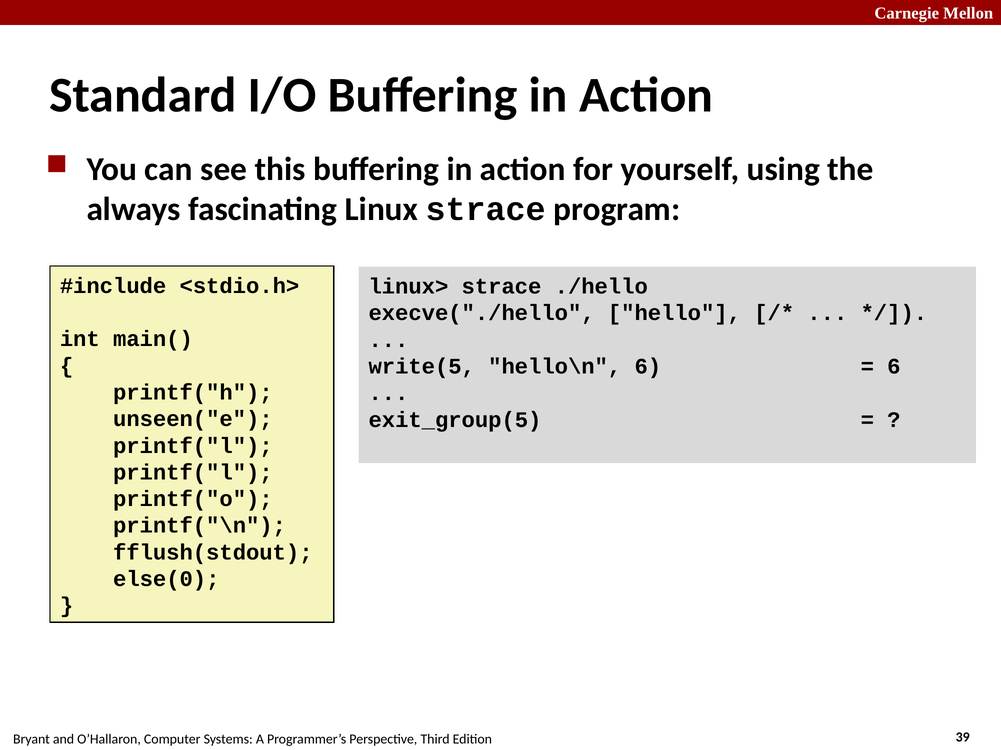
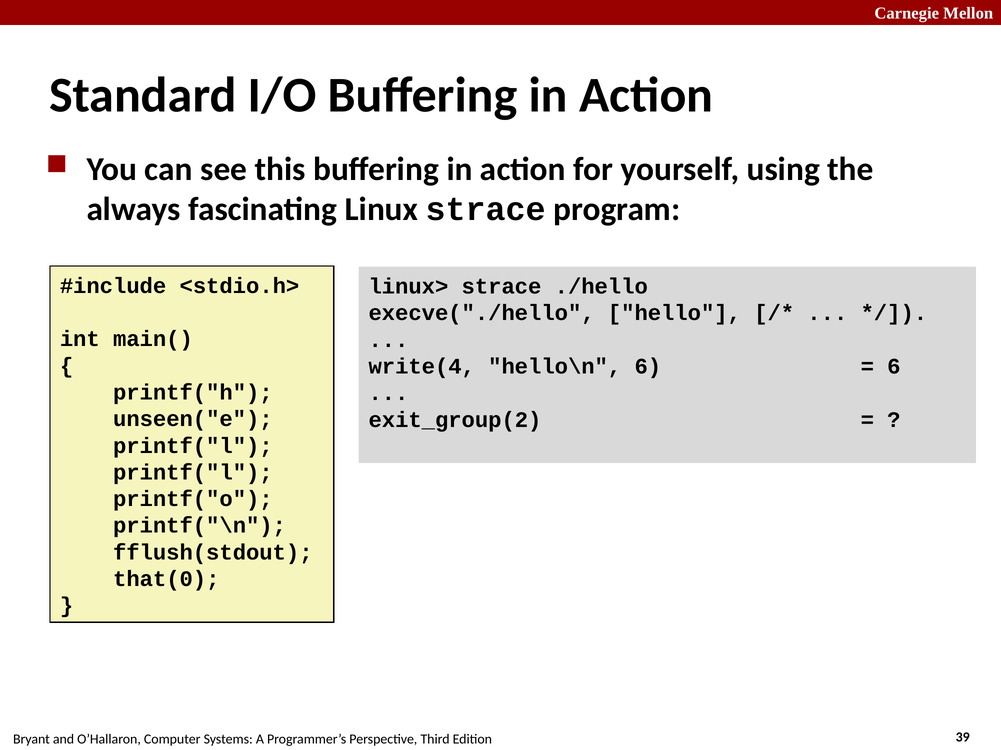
write(5: write(5 -> write(4
exit_group(5: exit_group(5 -> exit_group(2
else(0: else(0 -> that(0
